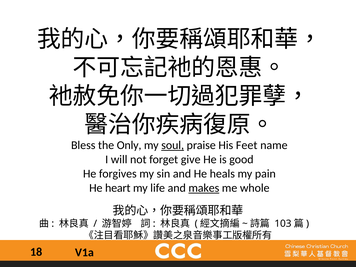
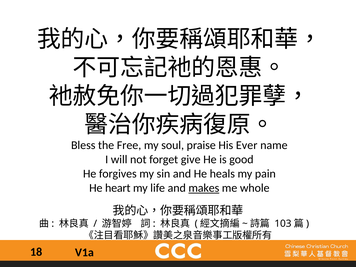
Only: Only -> Free
soul underline: present -> none
Feet: Feet -> Ever
